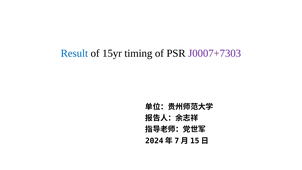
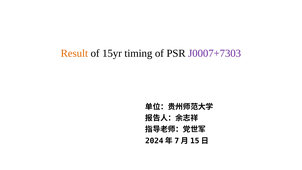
Result colour: blue -> orange
